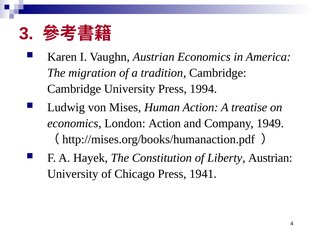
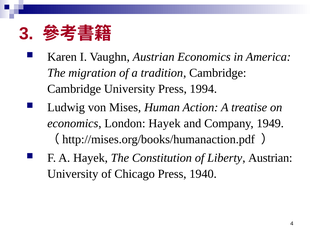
London Action: Action -> Hayek
1941: 1941 -> 1940
